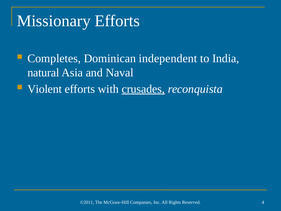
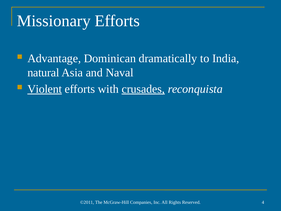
Completes: Completes -> Advantage
independent: independent -> dramatically
Violent underline: none -> present
